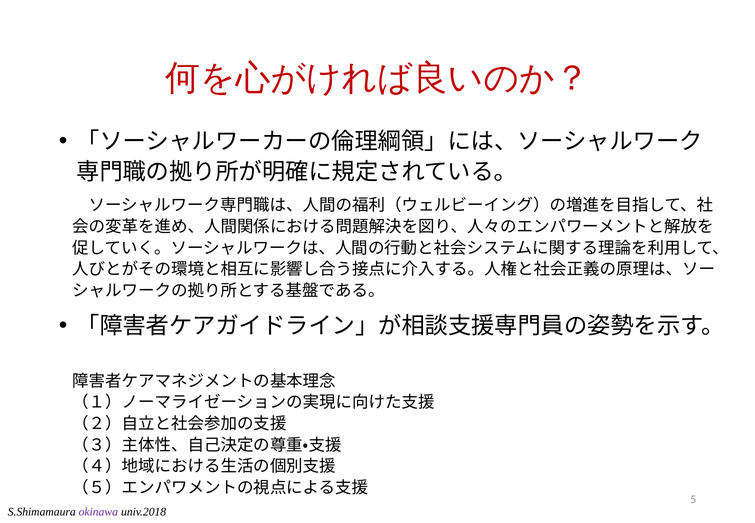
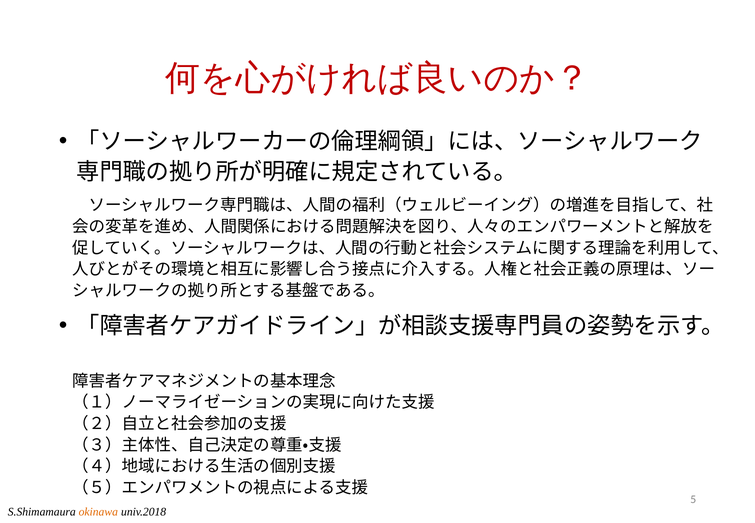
okinawa colour: purple -> orange
